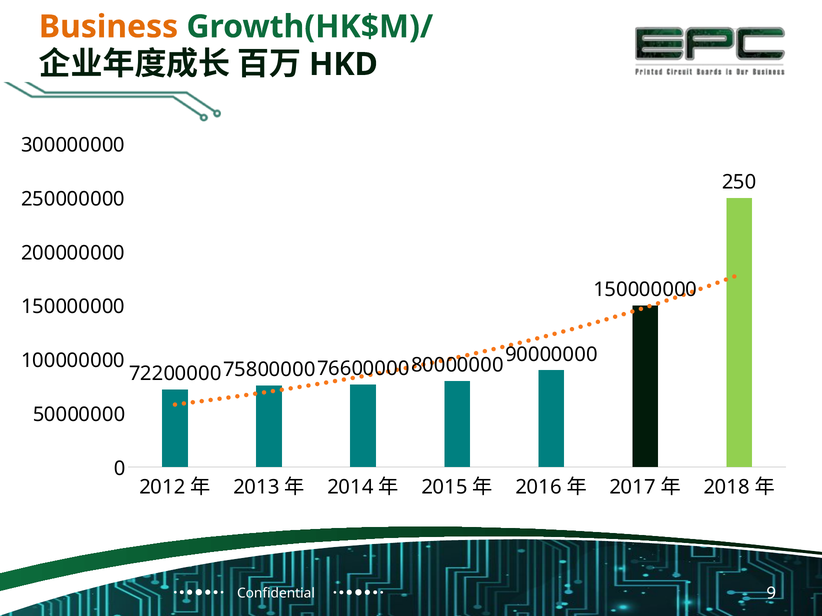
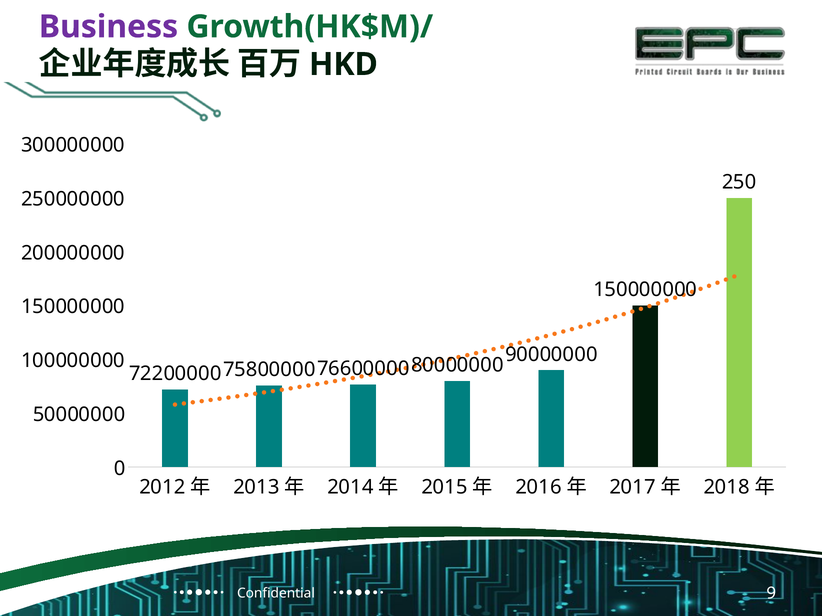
Business colour: orange -> purple
